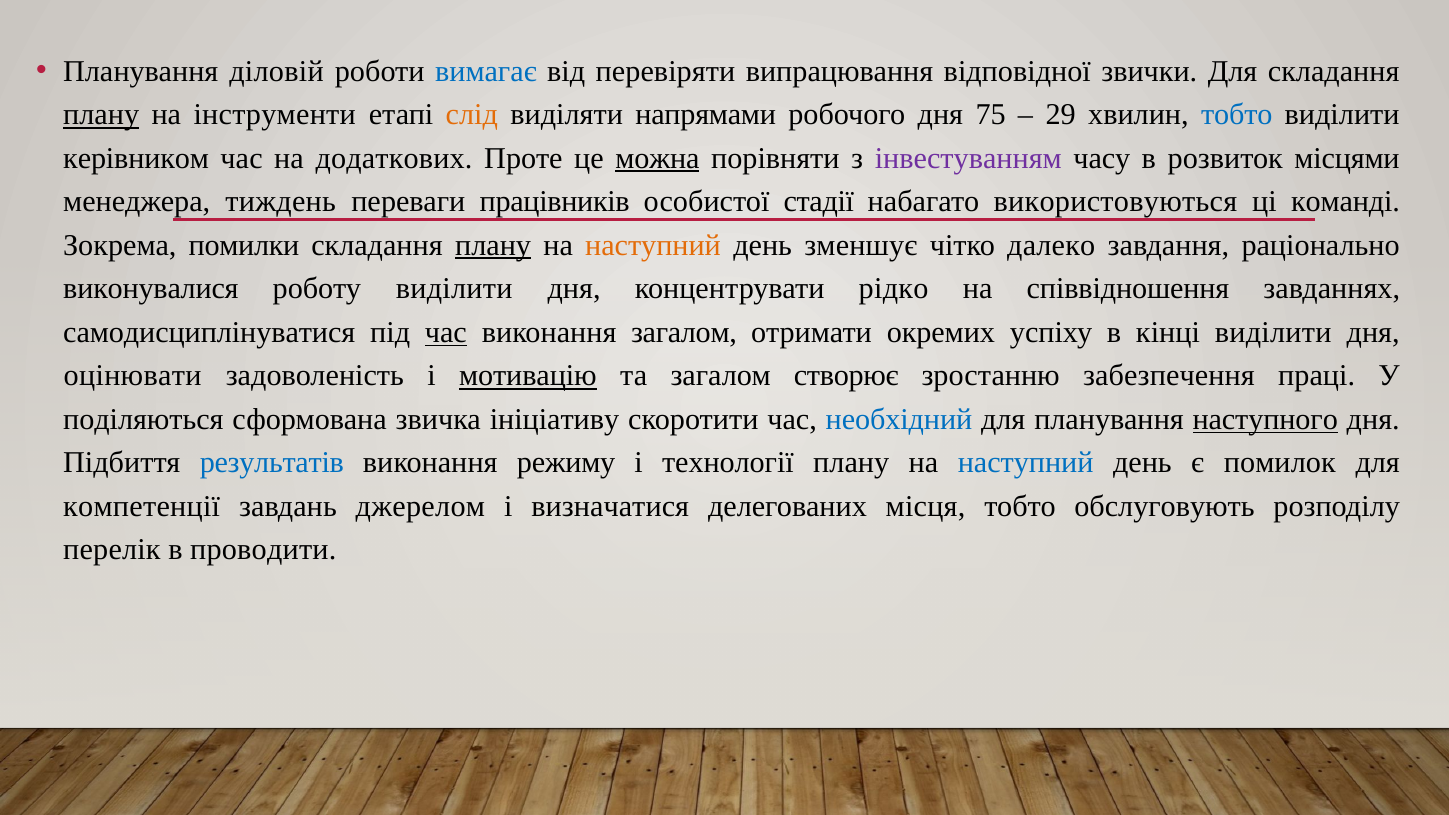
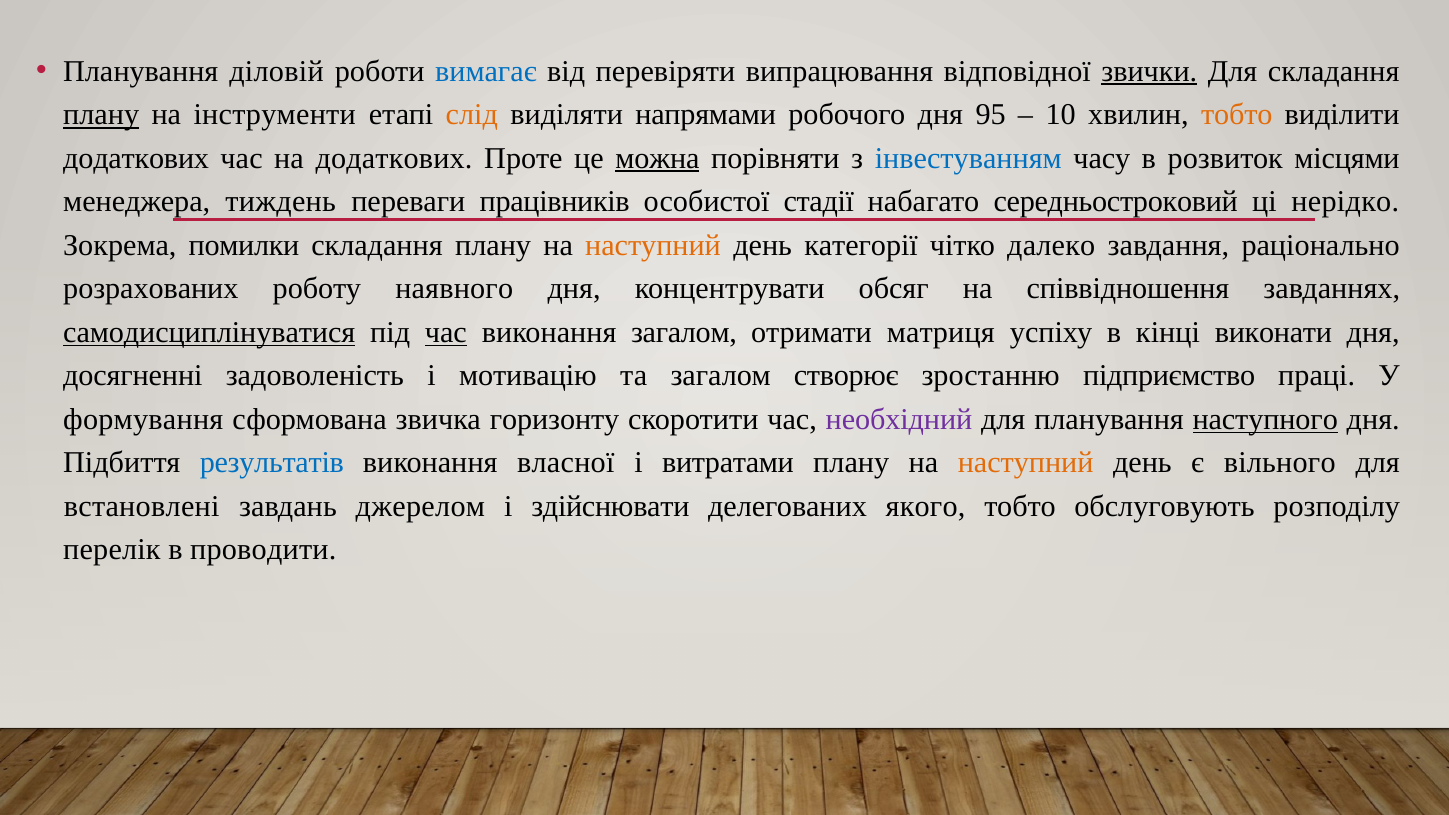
звички underline: none -> present
75: 75 -> 95
29: 29 -> 10
тобто at (1237, 115) colour: blue -> orange
керівником at (136, 158): керівником -> додаткових
інвестуванням colour: purple -> blue
використовуються: використовуються -> середньостроковий
команді: команді -> нерідко
плану at (493, 245) underline: present -> none
зменшує: зменшує -> категорії
виконувалися: виконувалися -> розрахованих
роботу виділити: виділити -> наявного
рідко: рідко -> обсяг
самодисциплінуватися underline: none -> present
окремих: окремих -> матриця
кінці виділити: виділити -> виконати
оцінювати: оцінювати -> досягненні
мотивацію underline: present -> none
забезпечення: забезпечення -> підприємство
поділяються: поділяються -> формування
ініціативу: ініціативу -> горизонту
необхідний colour: blue -> purple
режиму: режиму -> власної
технології: технології -> витратами
наступний at (1026, 463) colour: blue -> orange
помилок: помилок -> вільного
компетенції: компетенції -> встановлені
визначатися: визначатися -> здійснювати
місця: місця -> якого
